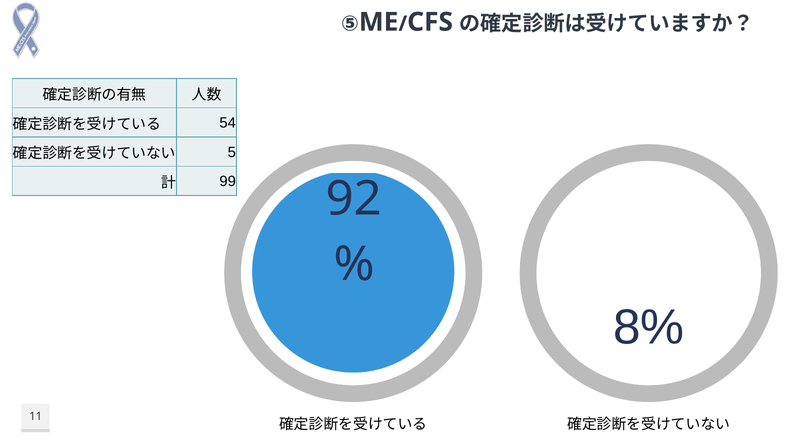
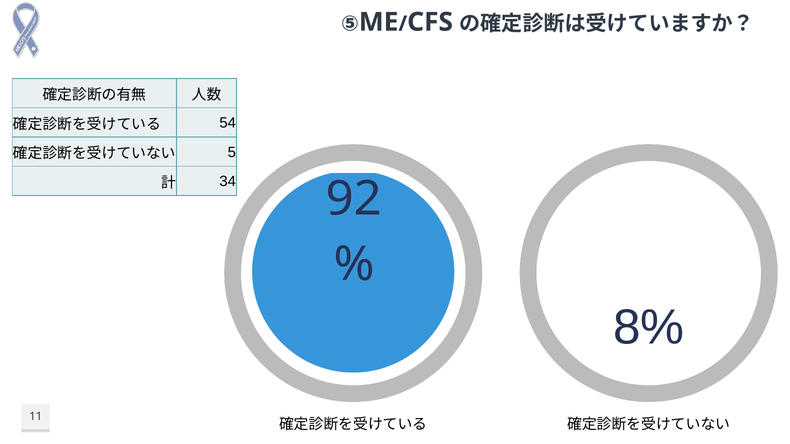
99: 99 -> 34
